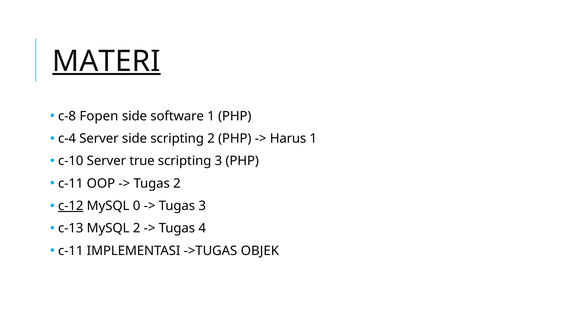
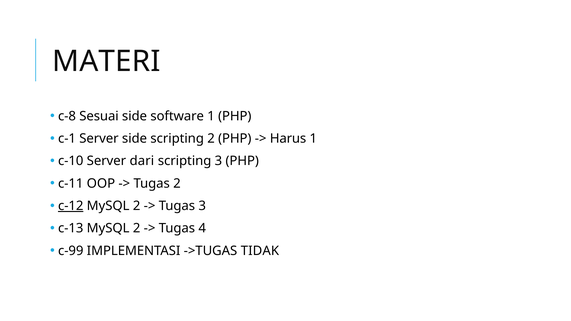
MATERI underline: present -> none
Fopen: Fopen -> Sesuai
c-4: c-4 -> c-1
true: true -> dari
0 at (137, 206): 0 -> 2
c-11 at (71, 251): c-11 -> c-99
OBJEK: OBJEK -> TIDAK
